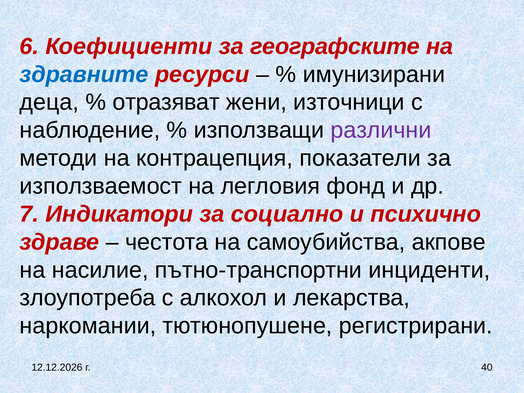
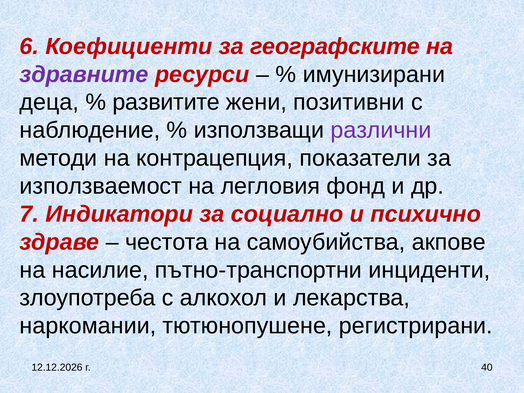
здравните colour: blue -> purple
отразяват: отразяват -> развитите
източници: източници -> позитивни
